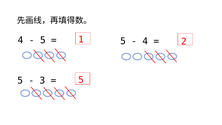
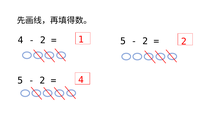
5 at (43, 40): 5 -> 2
4 at (145, 41): 4 -> 2
3 at (42, 80): 3 -> 2
5 at (81, 80): 5 -> 4
